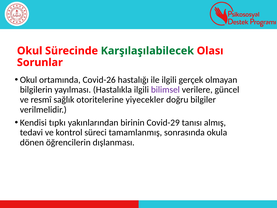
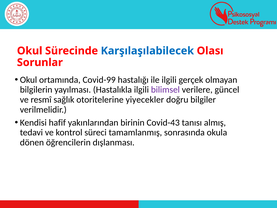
Karşılaşılabilecek colour: green -> blue
Covid-26: Covid-26 -> Covid-99
tıpkı: tıpkı -> hafif
Covid-29: Covid-29 -> Covid-43
